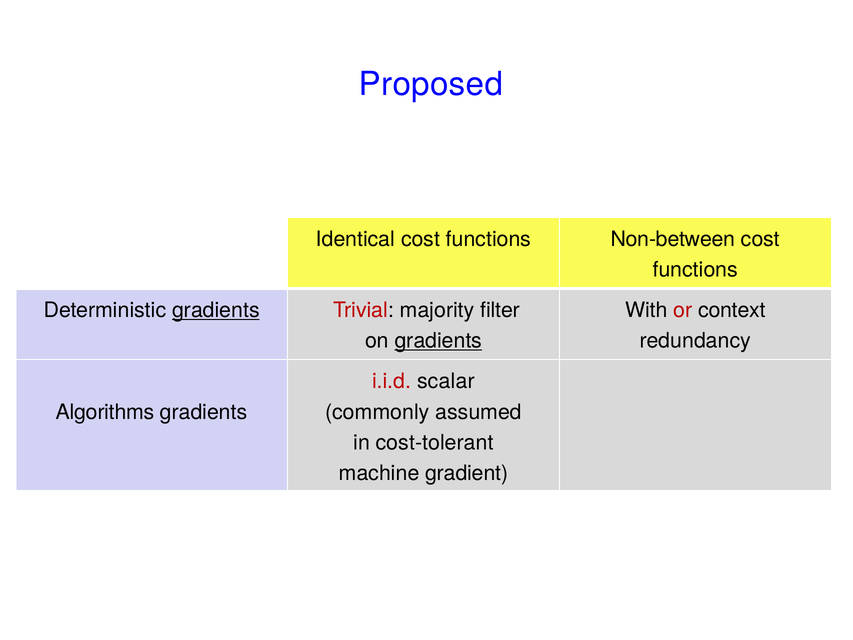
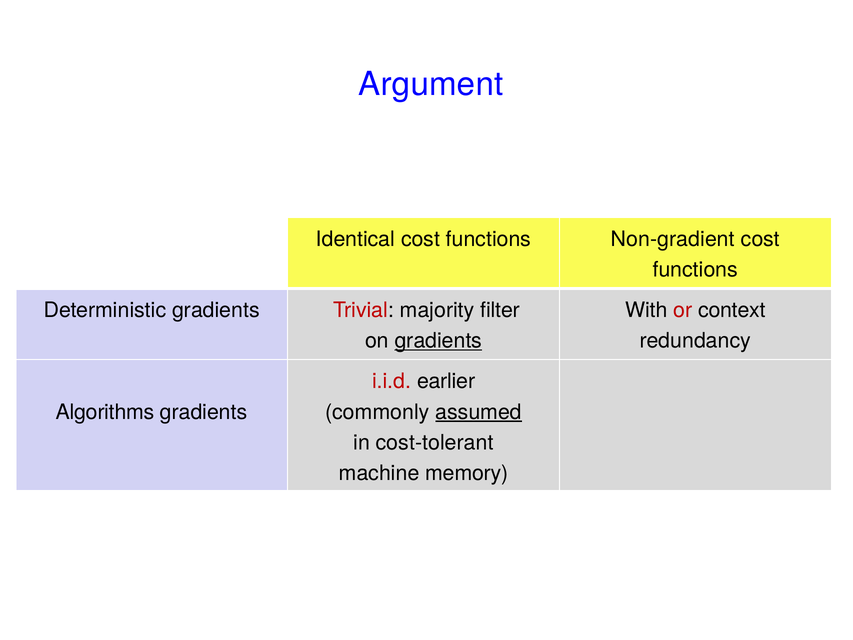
Proposed: Proposed -> Argument
Non-between: Non-between -> Non-gradient
gradients at (216, 310) underline: present -> none
scalar: scalar -> earlier
assumed underline: none -> present
gradient: gradient -> memory
